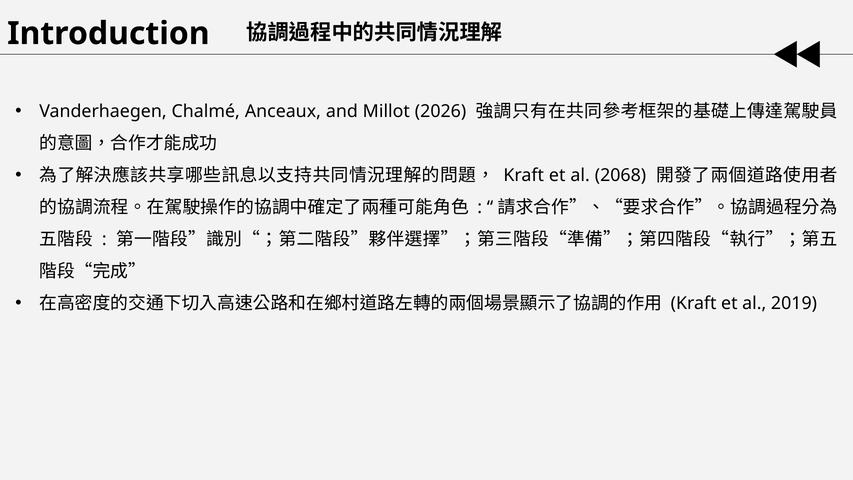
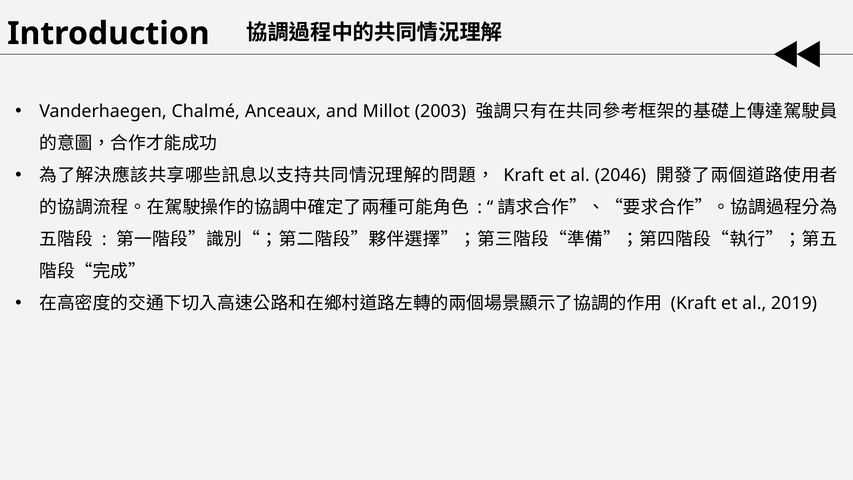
2026: 2026 -> 2003
2068: 2068 -> 2046
